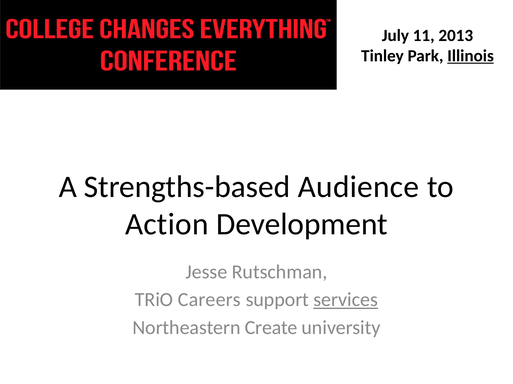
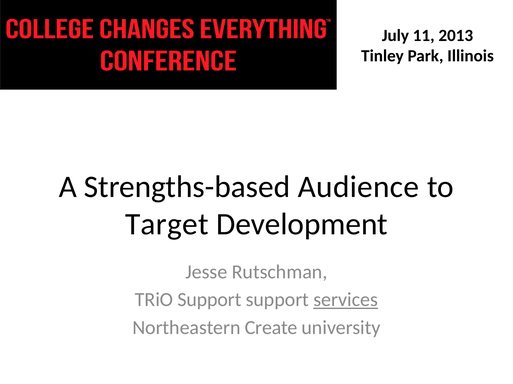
Illinois underline: present -> none
Action: Action -> Target
TRiO Careers: Careers -> Support
